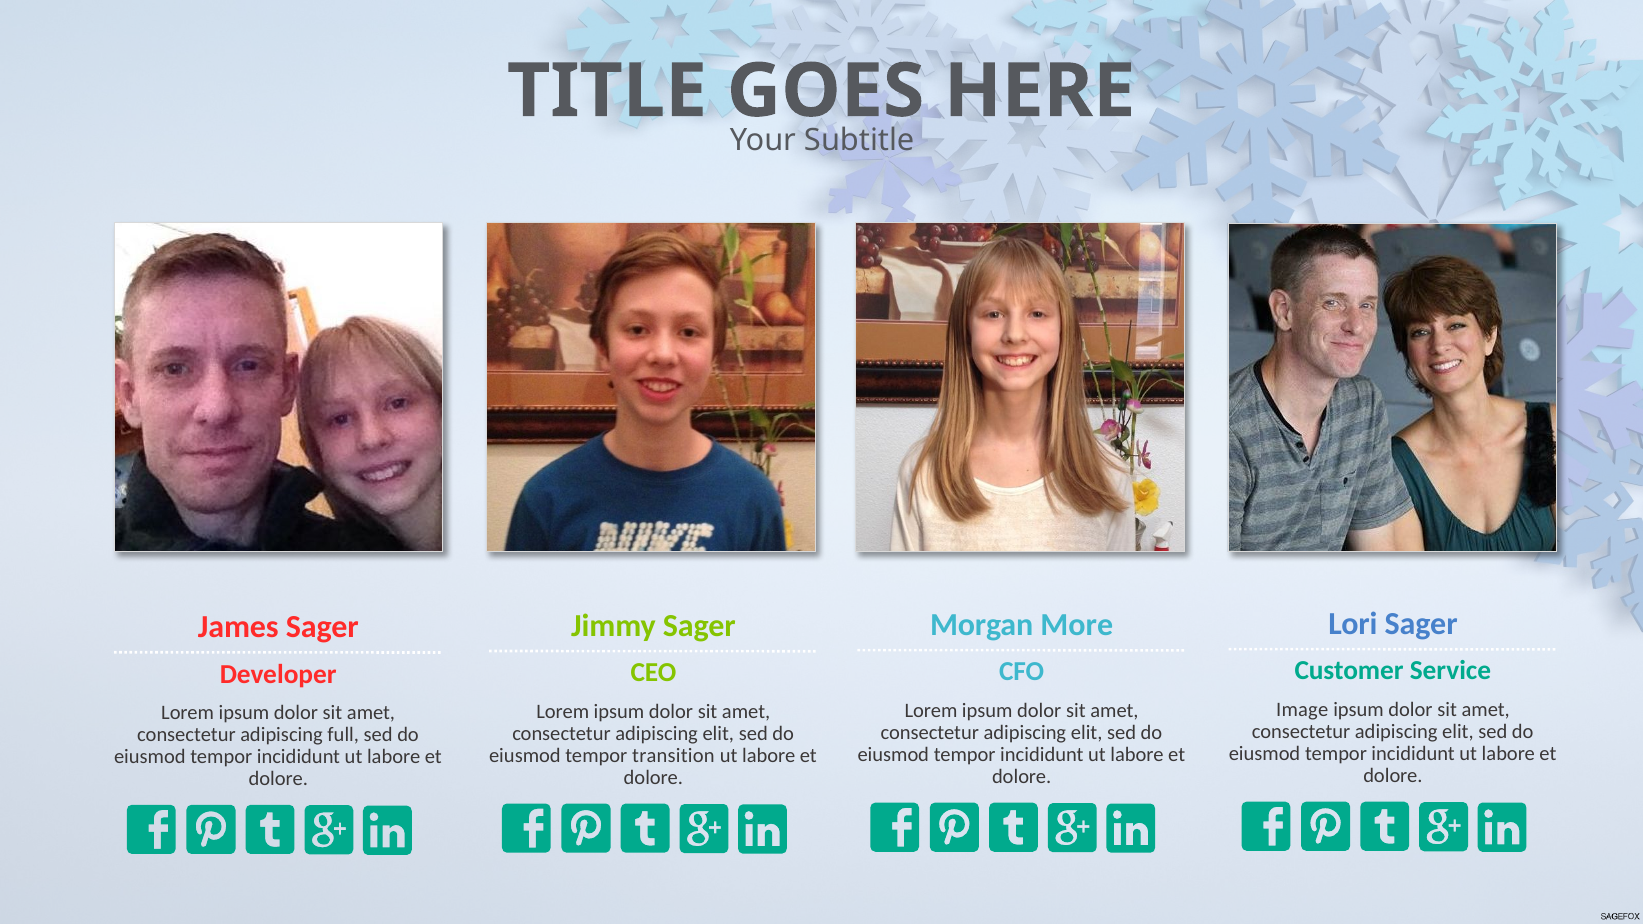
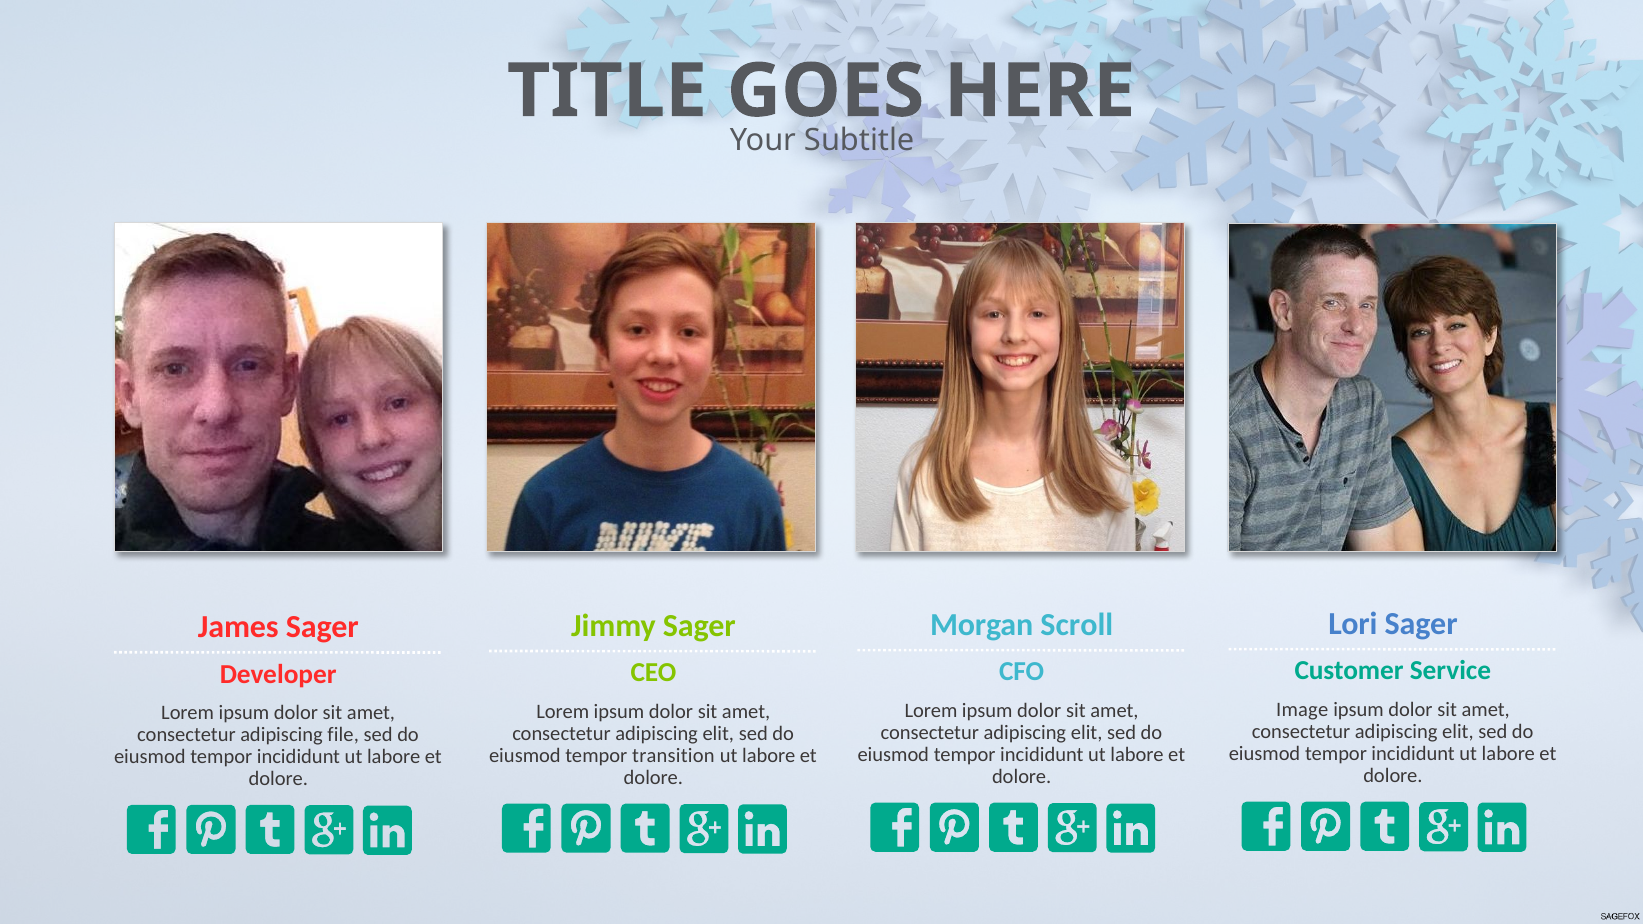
More: More -> Scroll
full: full -> file
